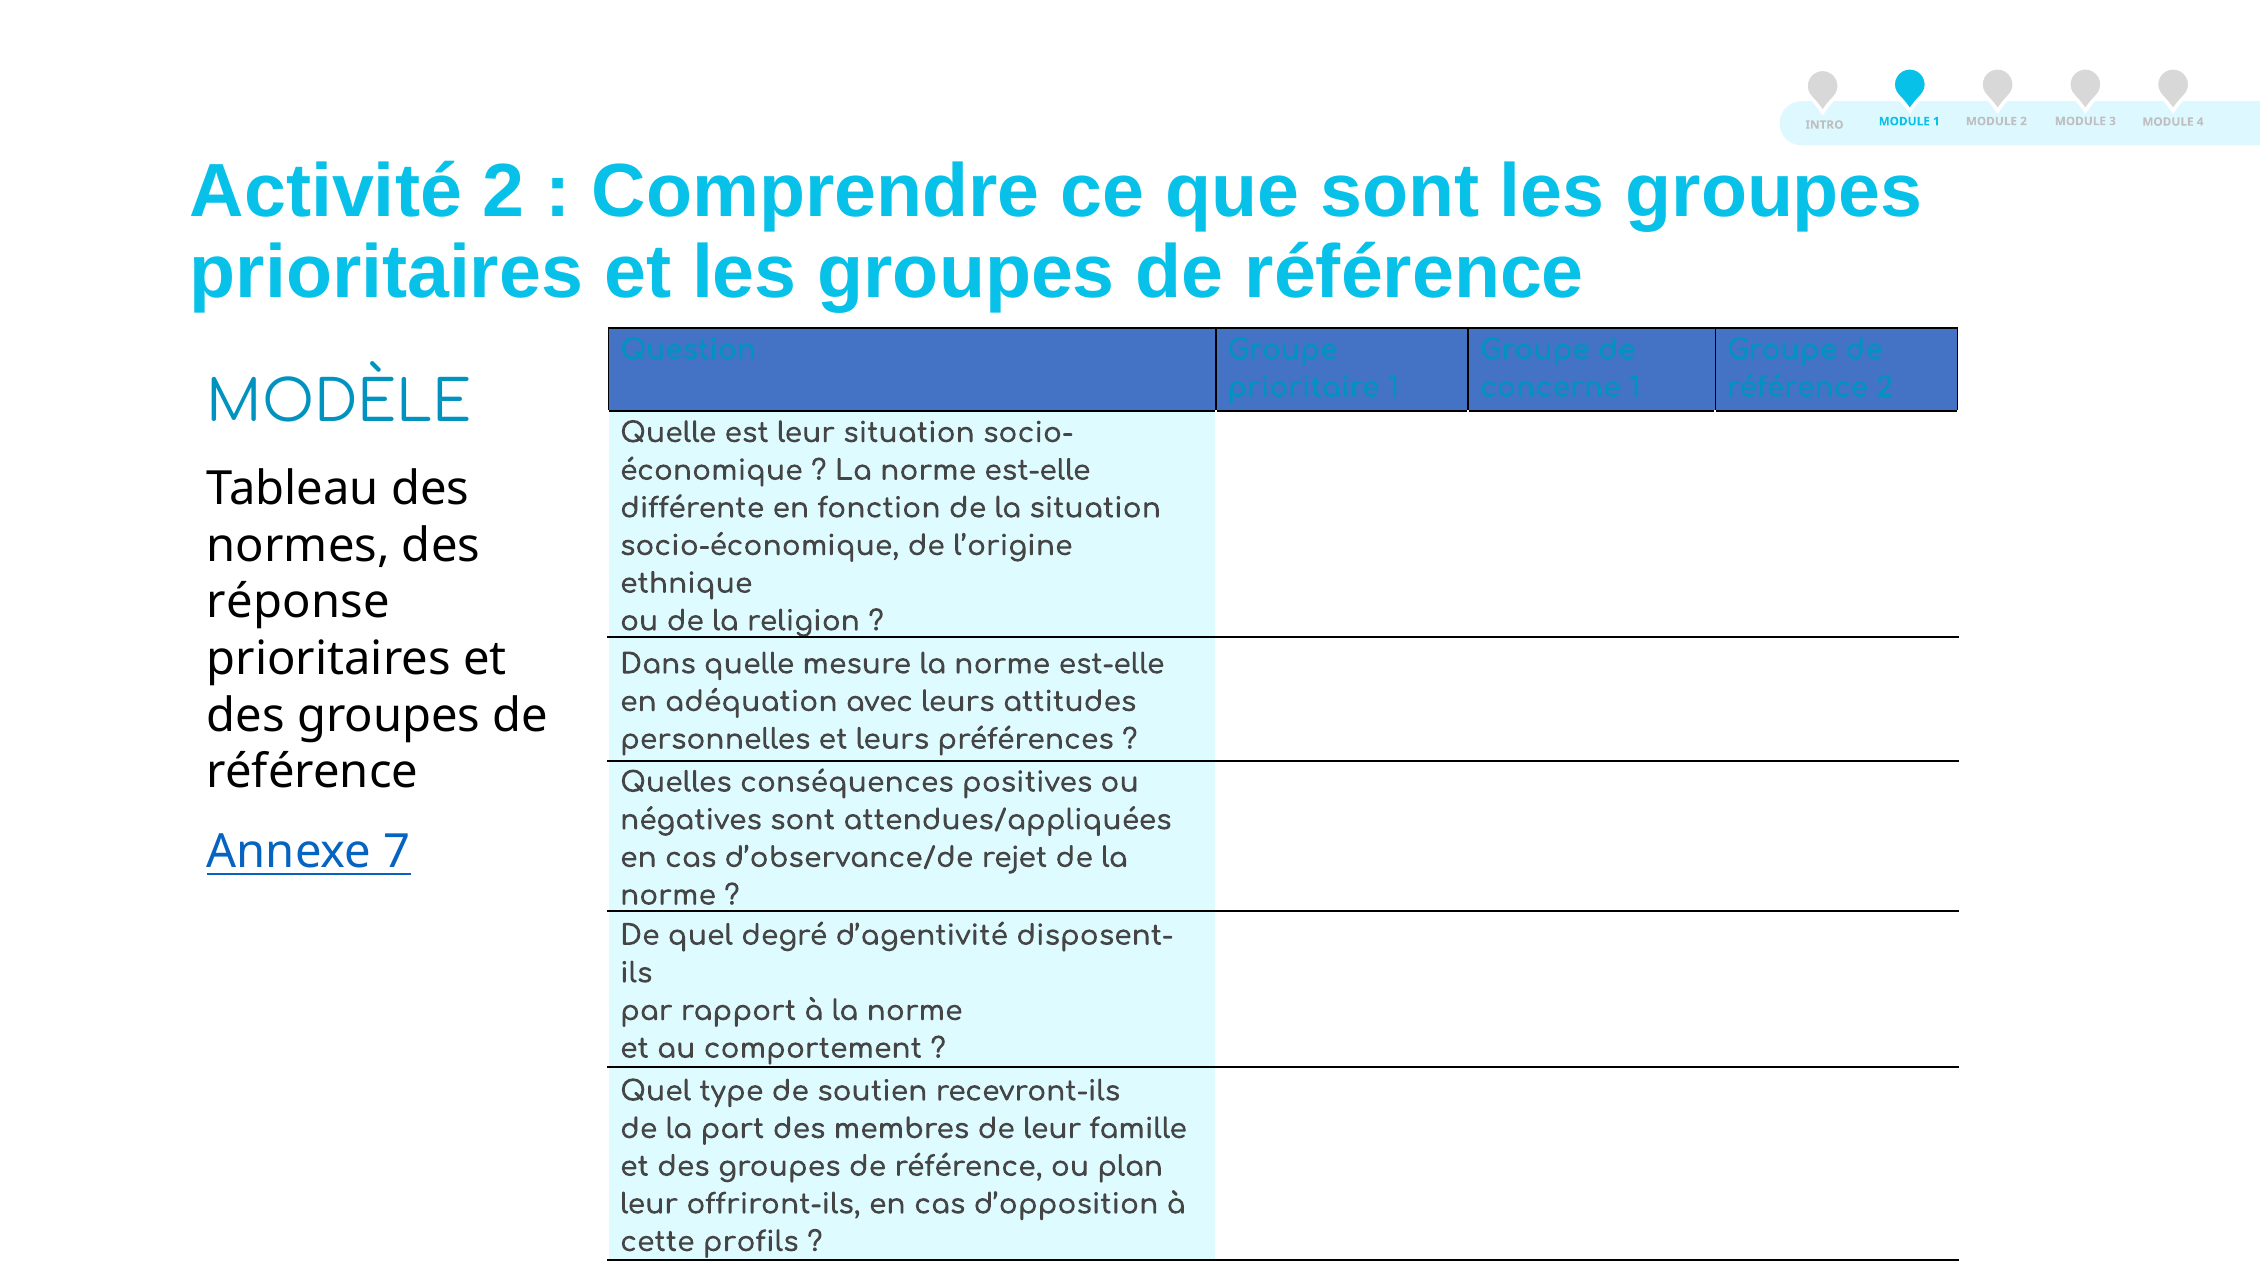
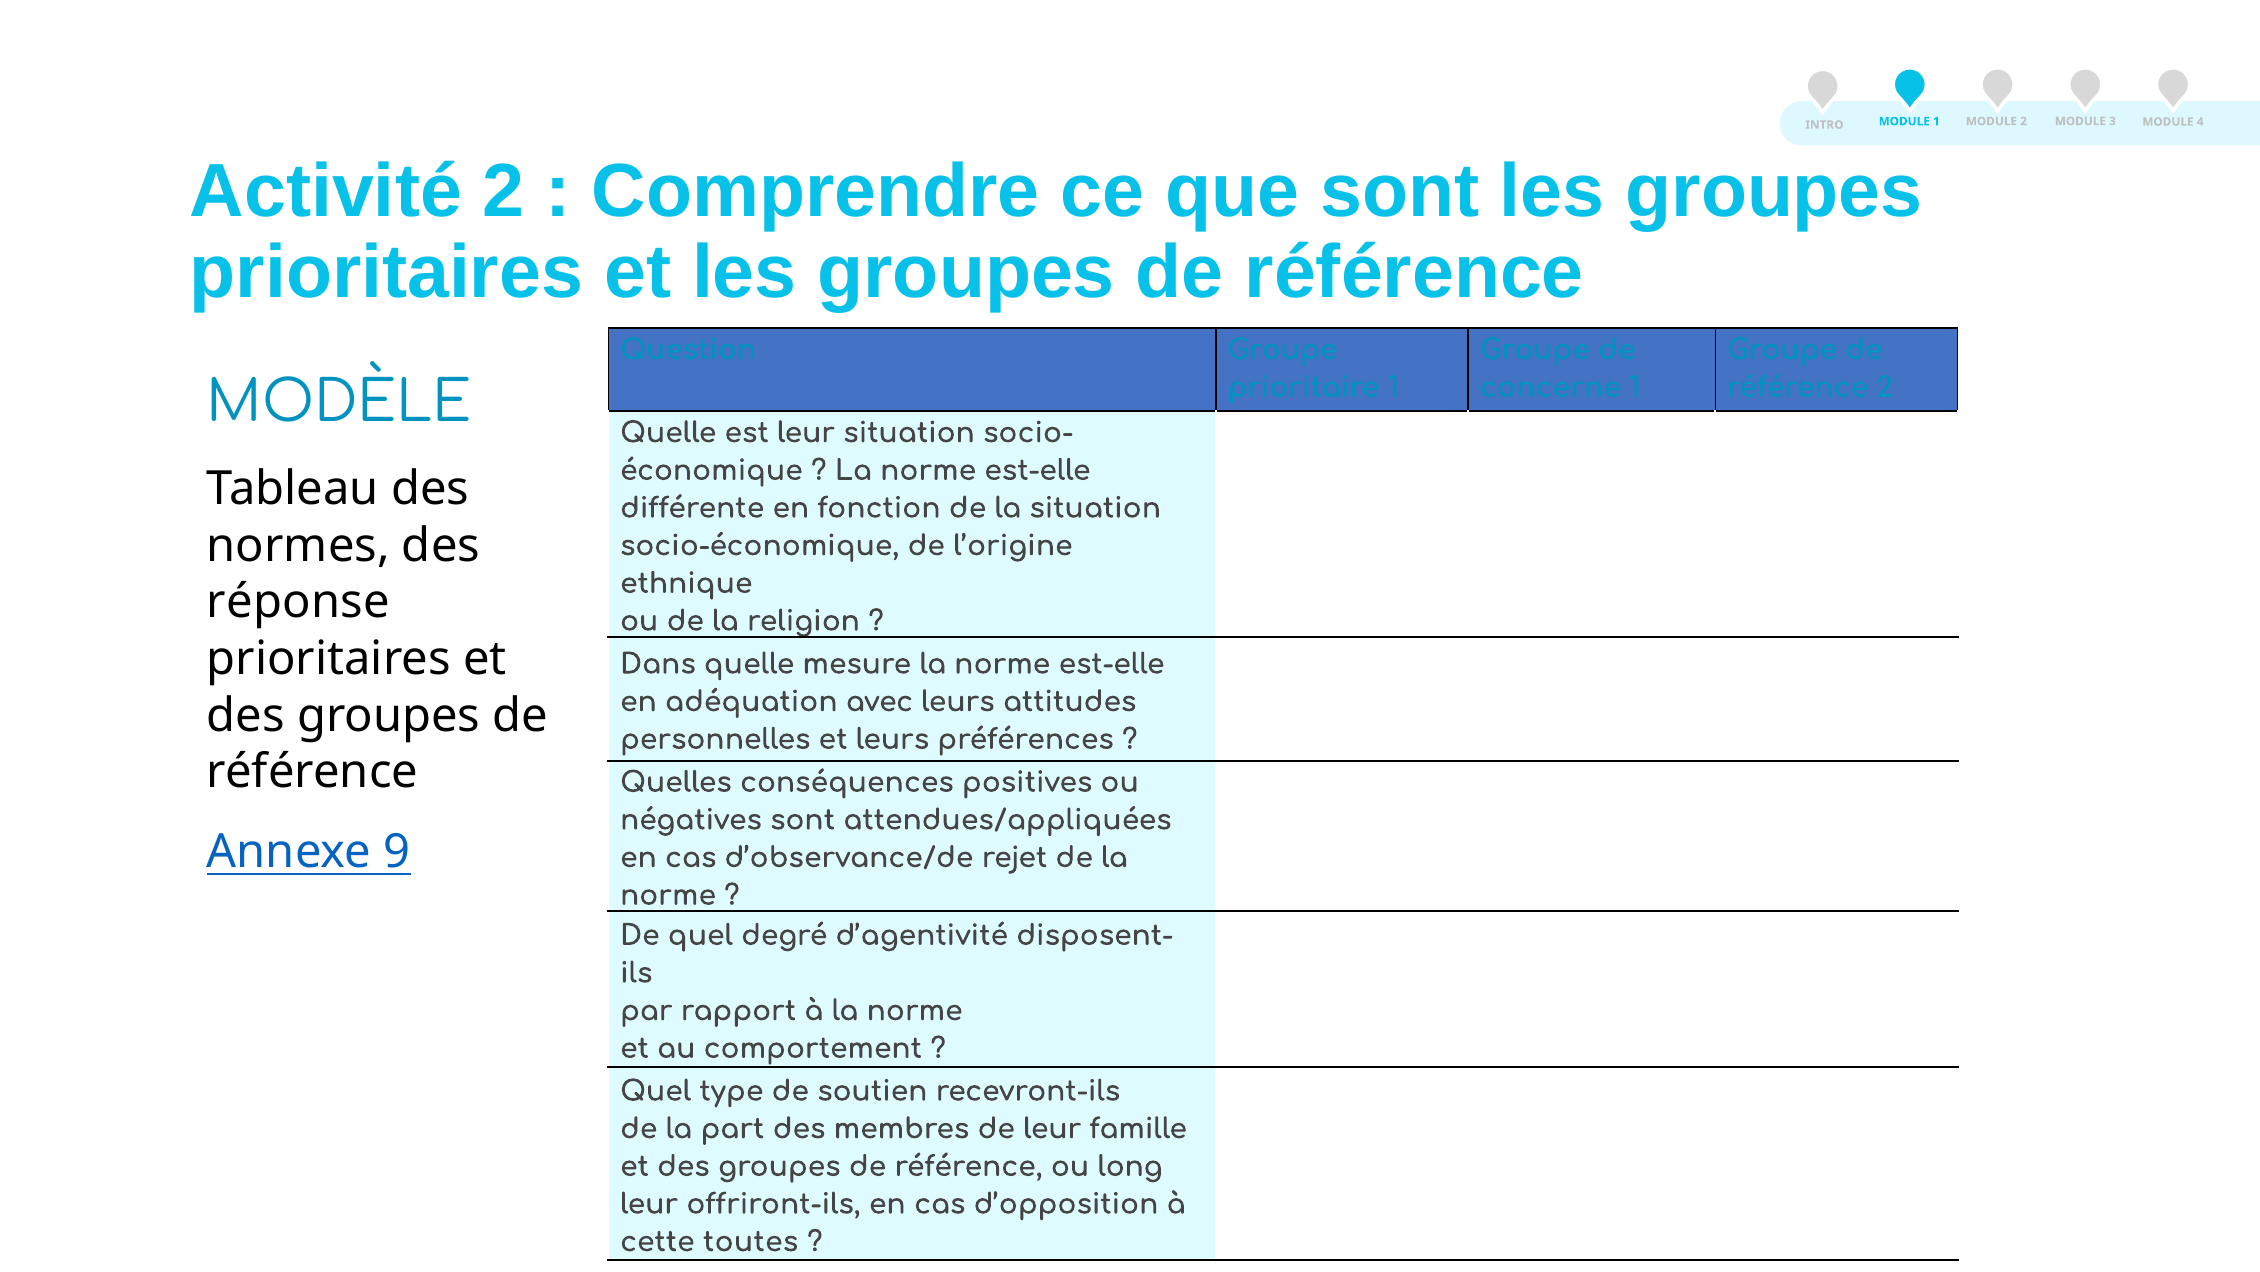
7: 7 -> 9
plan: plan -> long
profils: profils -> toutes
